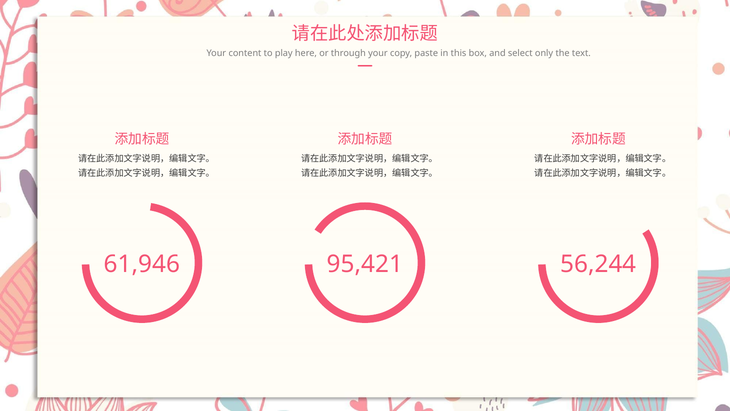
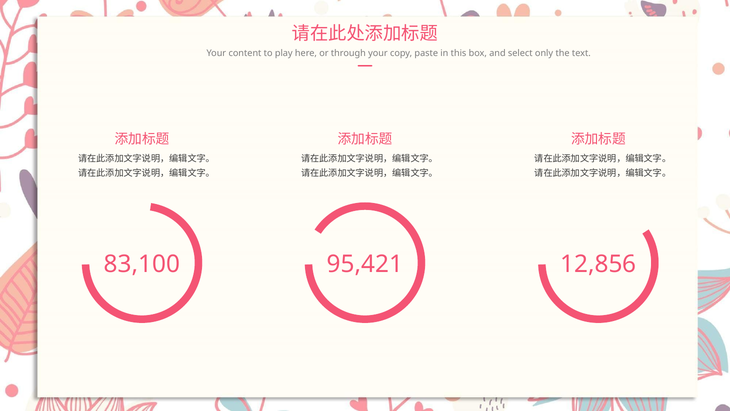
61,946: 61,946 -> 83,100
56,244: 56,244 -> 12,856
